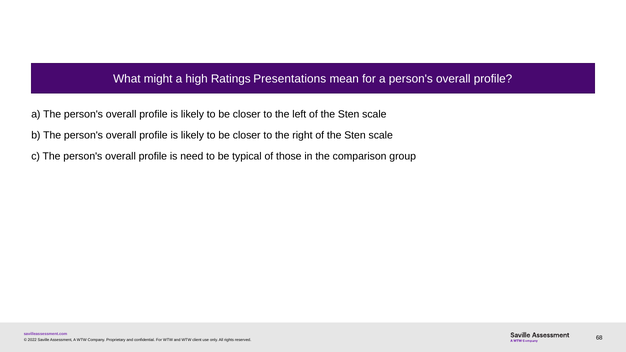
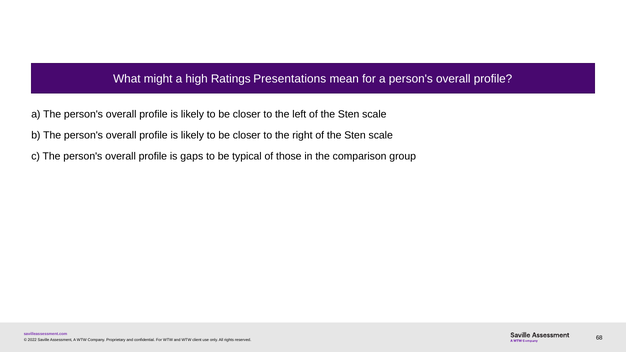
need: need -> gaps
